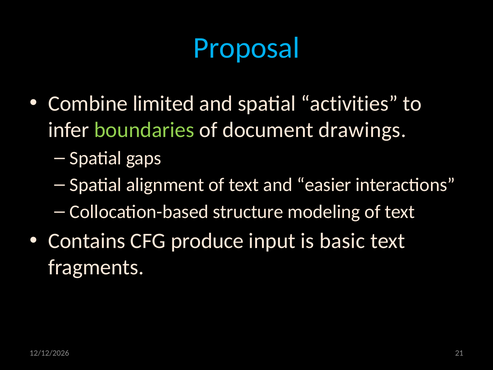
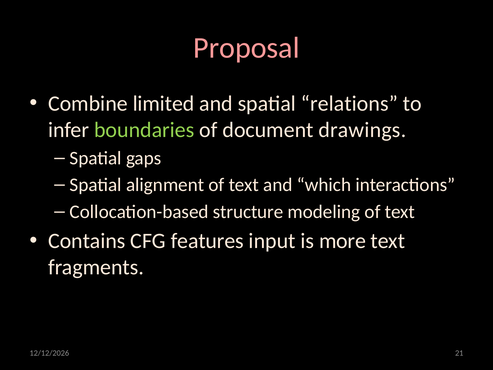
Proposal colour: light blue -> pink
activities: activities -> relations
easier: easier -> which
produce: produce -> features
basic: basic -> more
